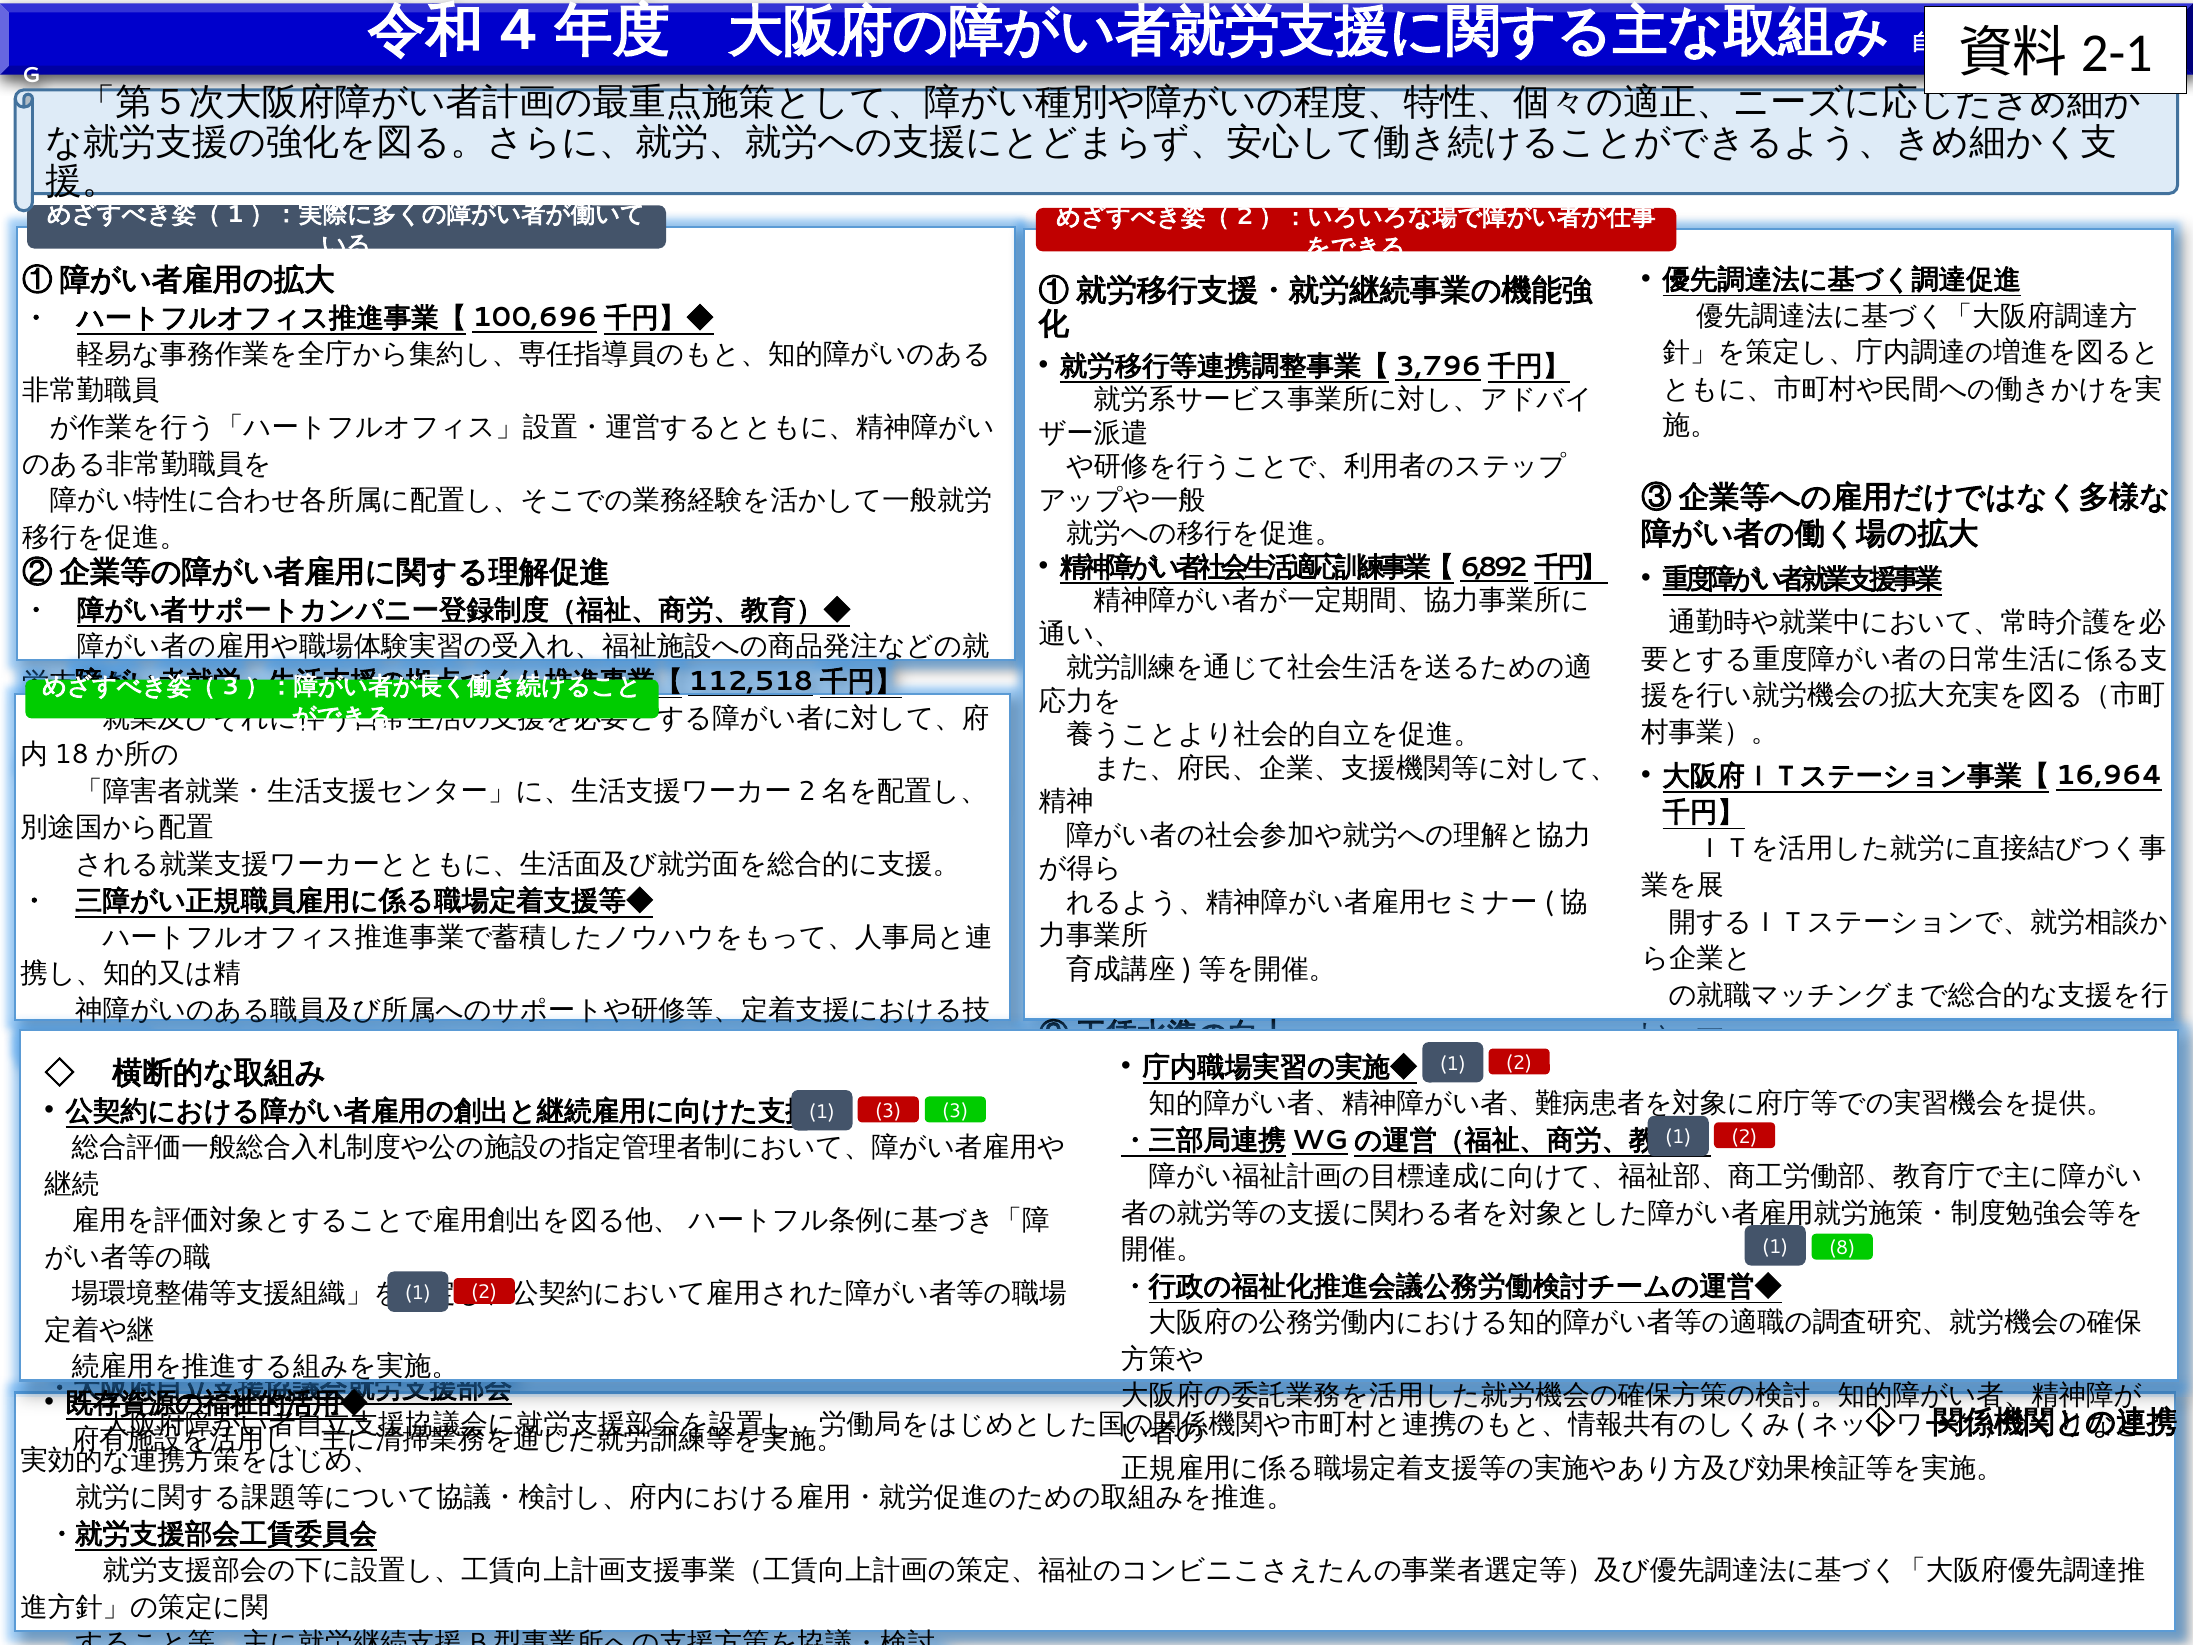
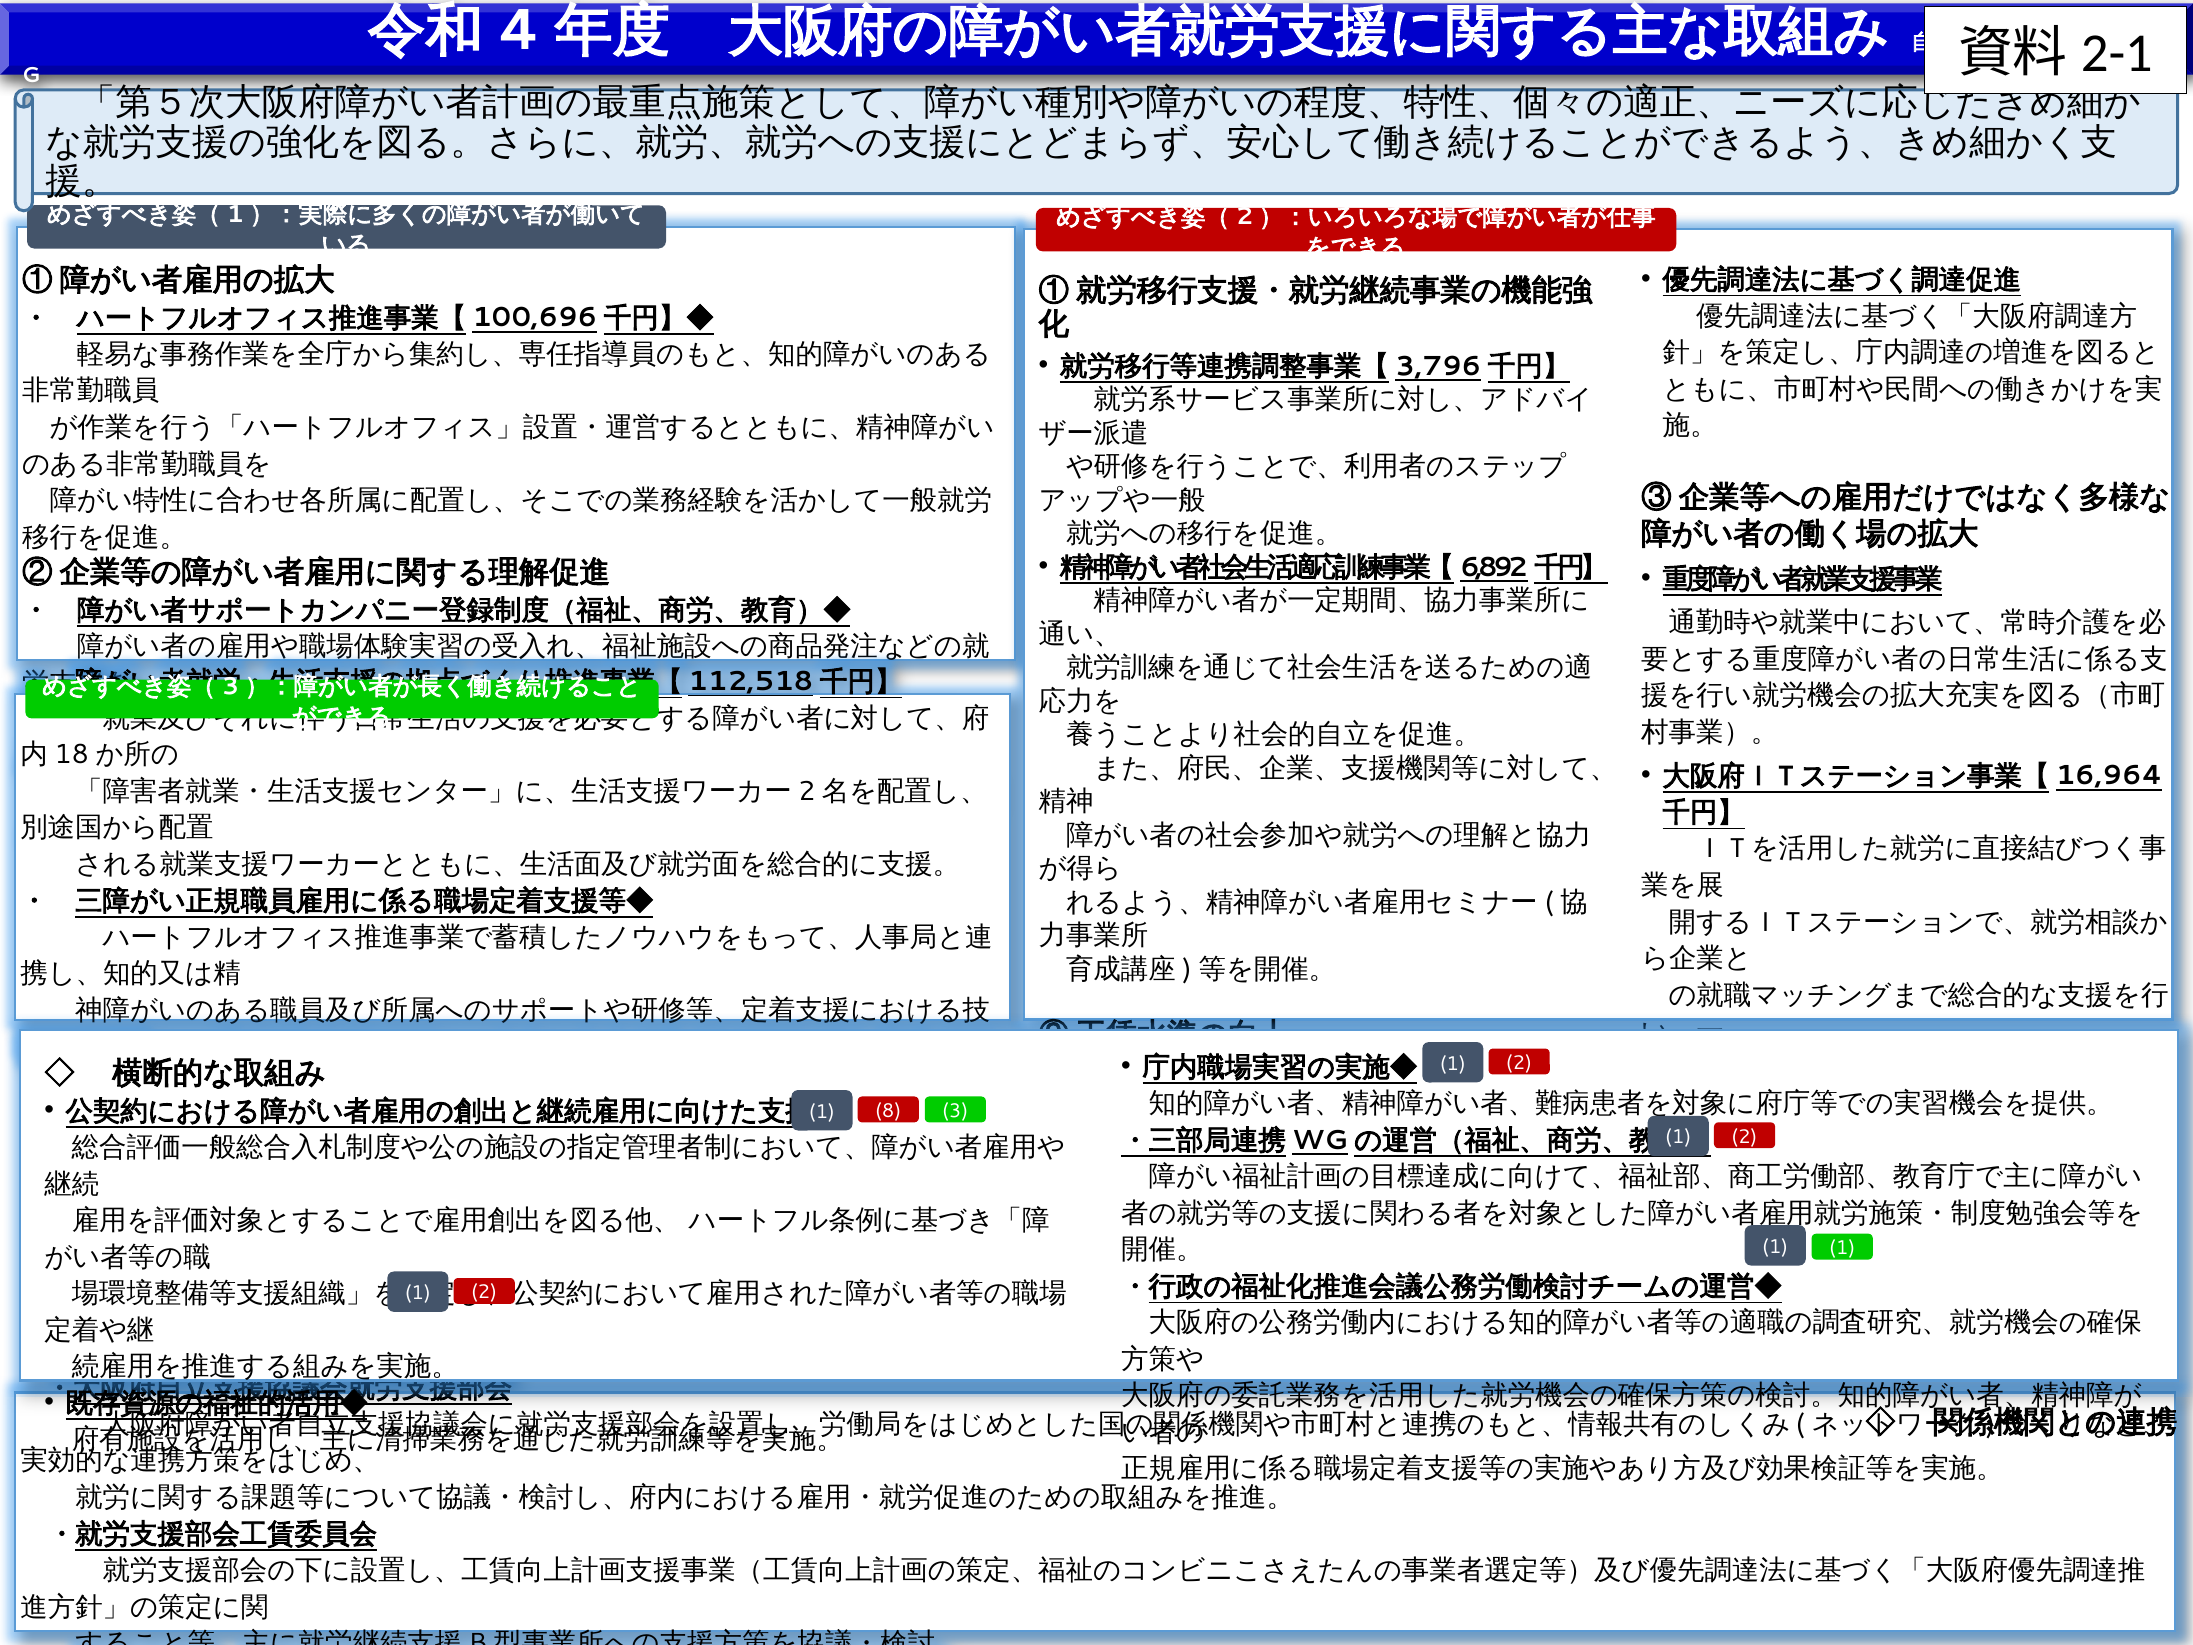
3 at (888, 1111): 3 -> 8
1 8: 8 -> 1
